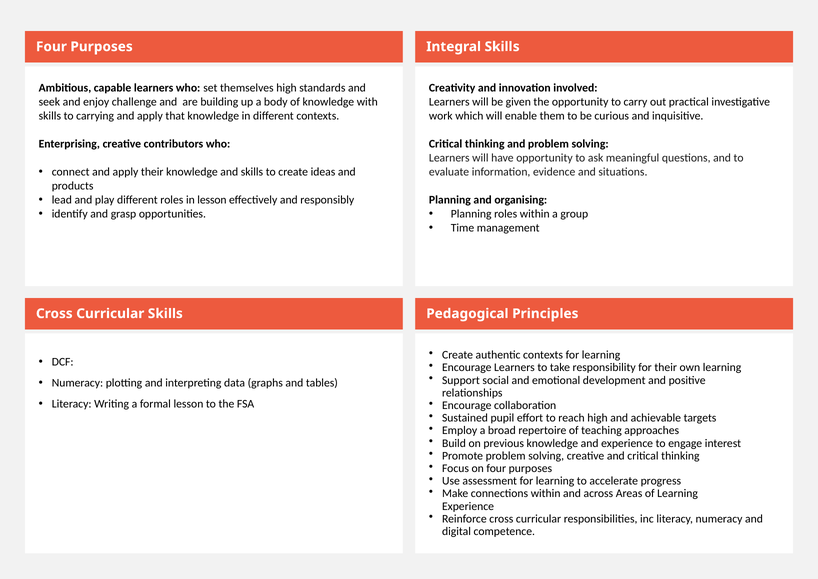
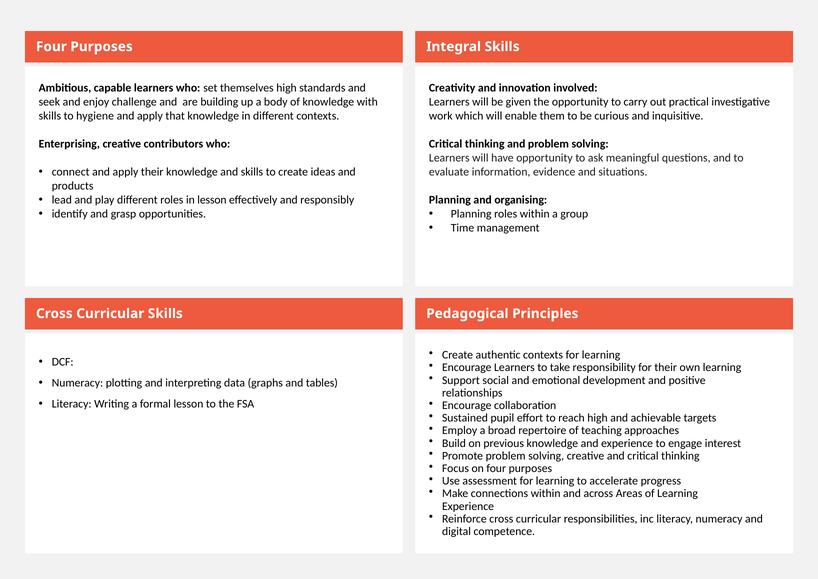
carrying: carrying -> hygiene
